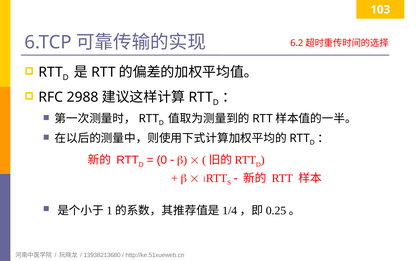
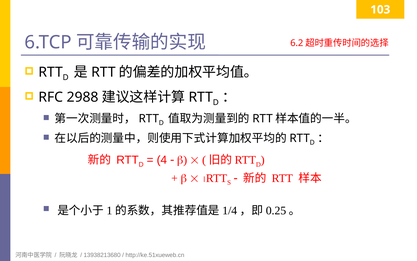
0: 0 -> 4
